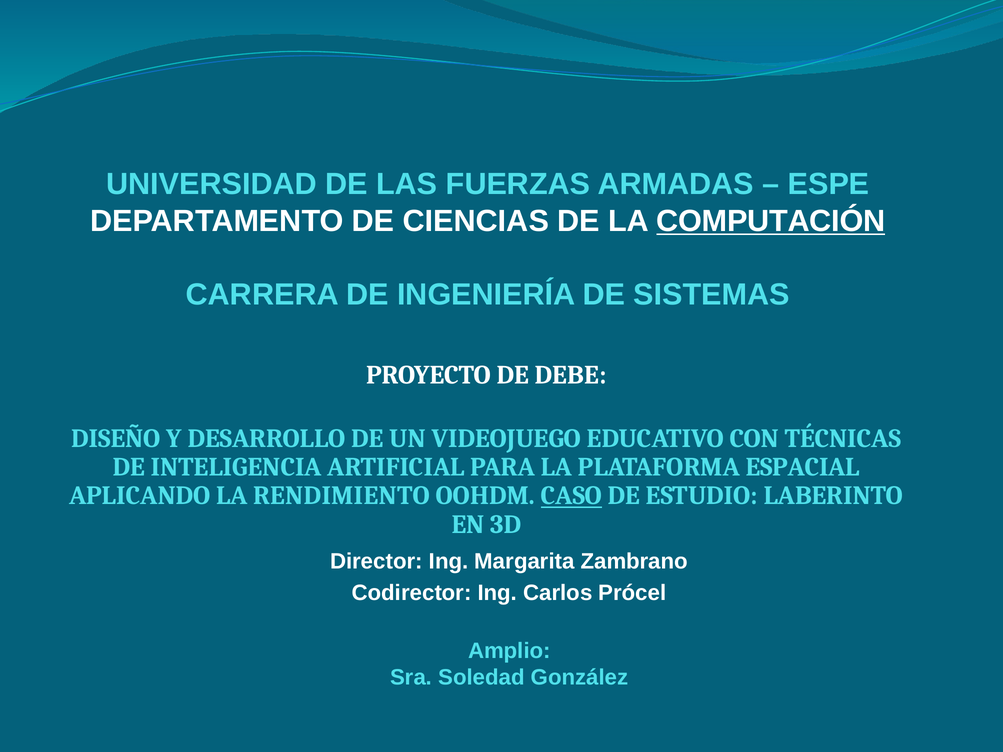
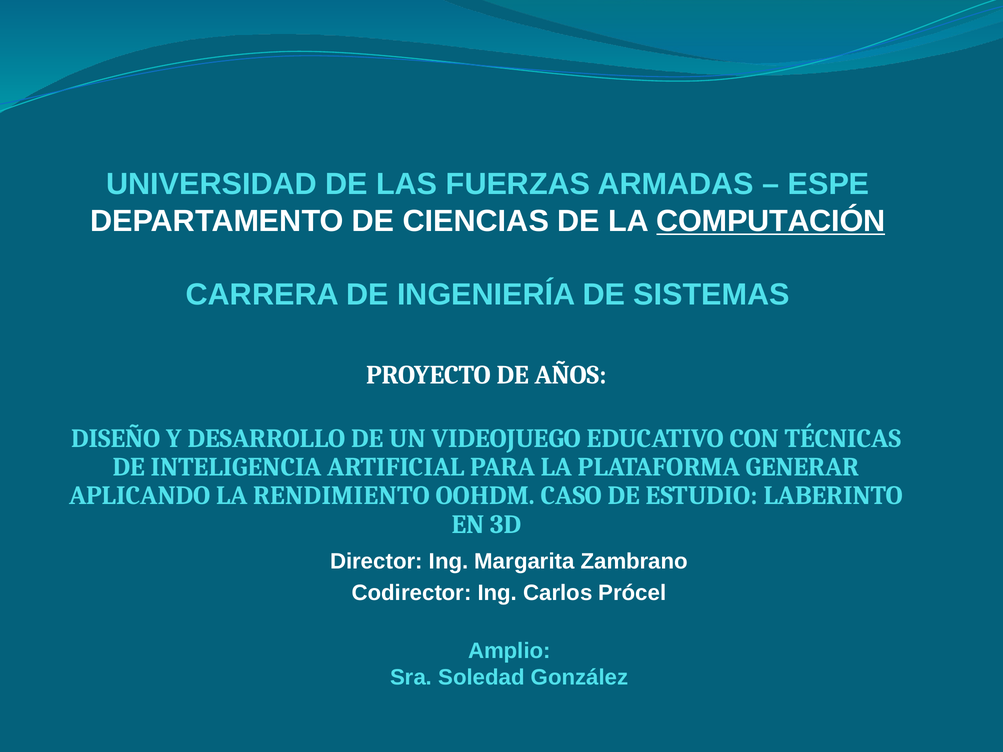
DEBE: DEBE -> AÑOS
ESPACIAL: ESPACIAL -> GENERAR
CASO underline: present -> none
